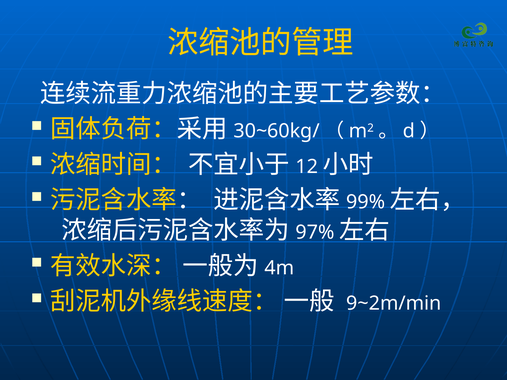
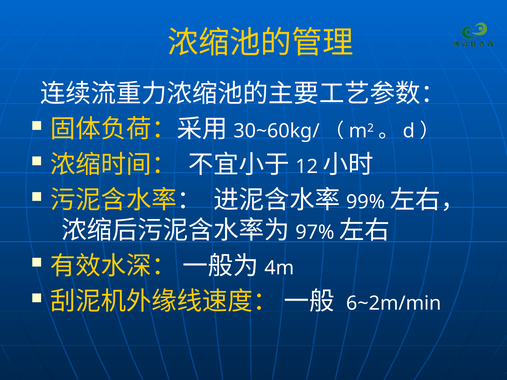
9~2m/min: 9~2m/min -> 6~2m/min
